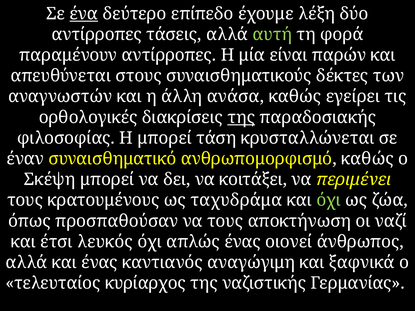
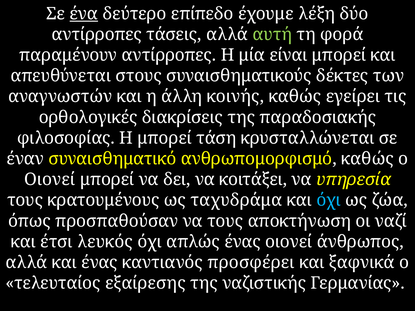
είναι παρών: παρών -> μπορεί
ανάσα: ανάσα -> κοινής
της at (241, 117) underline: present -> none
Σκέψη at (50, 180): Σκέψη -> Οιονεί
περιμένει: περιμένει -> υπηρεσία
όχι at (329, 200) colour: light green -> light blue
αναγώγιμη: αναγώγιμη -> προσφέρει
κυρίαρχος: κυρίαρχος -> εξαίρεσης
